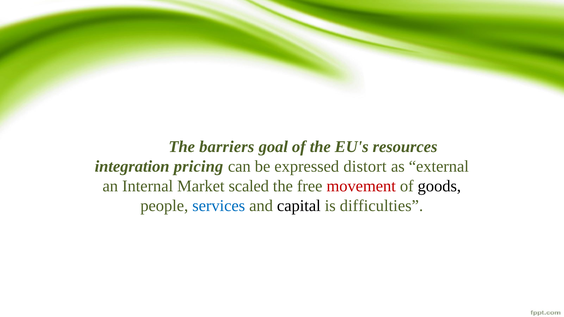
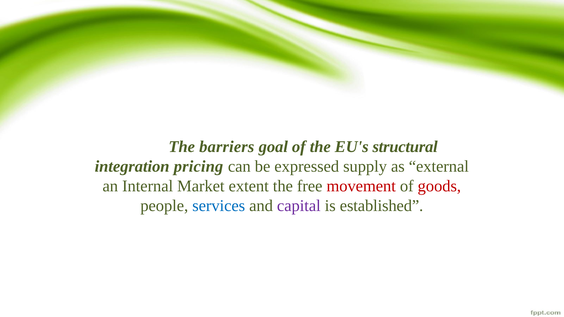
resources: resources -> structural
distort: distort -> supply
scaled: scaled -> extent
goods colour: black -> red
capital colour: black -> purple
difficulties: difficulties -> established
